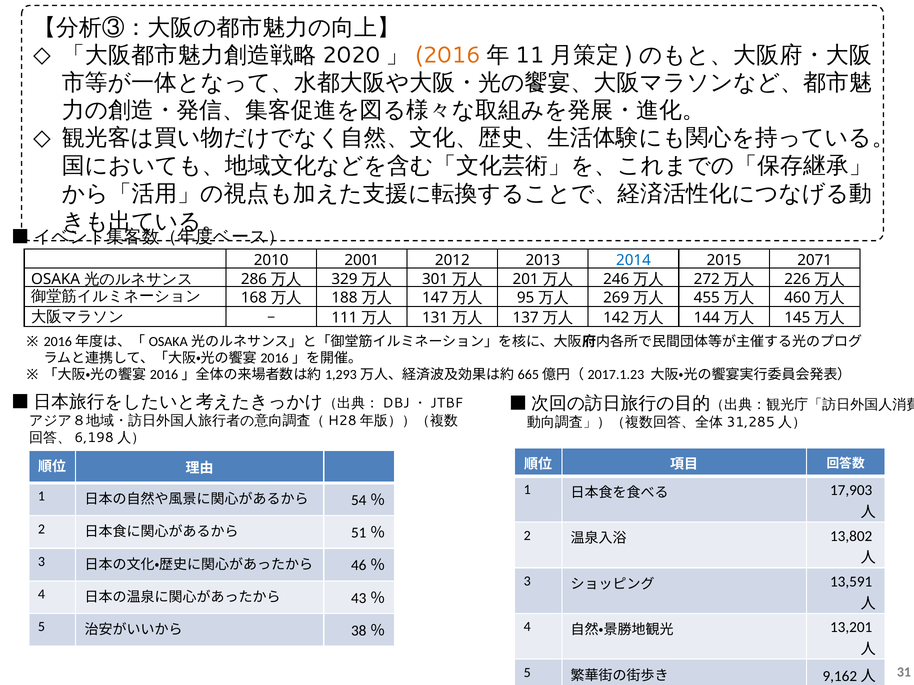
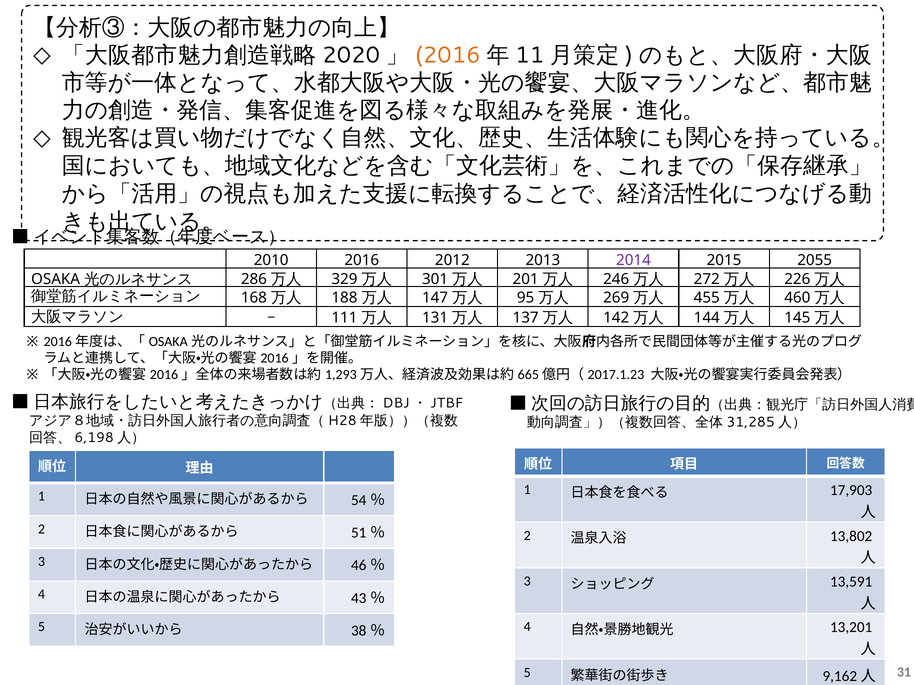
2010 2001: 2001 -> 2016
2014 colour: blue -> purple
2071: 2071 -> 2055
